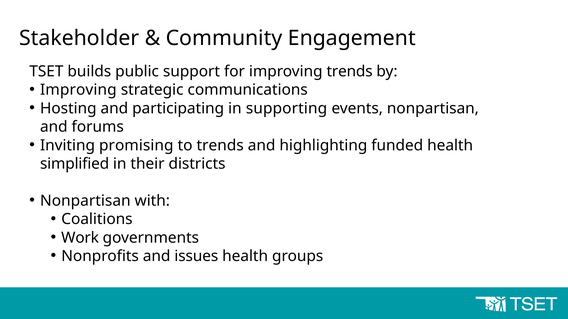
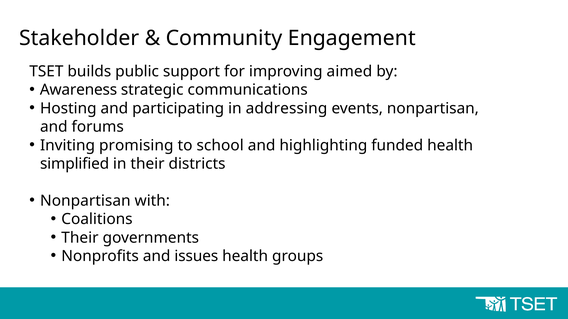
improving trends: trends -> aimed
Improving at (78, 90): Improving -> Awareness
supporting: supporting -> addressing
to trends: trends -> school
Work at (80, 238): Work -> Their
